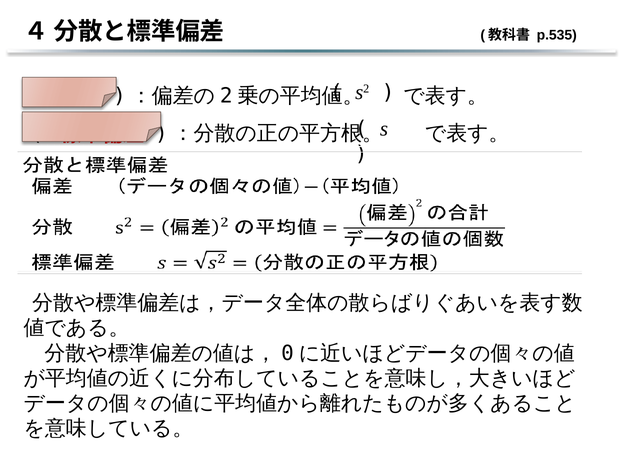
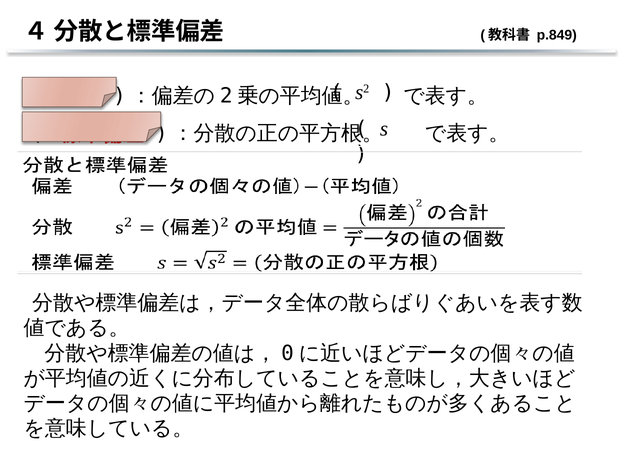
p.535: p.535 -> p.849
